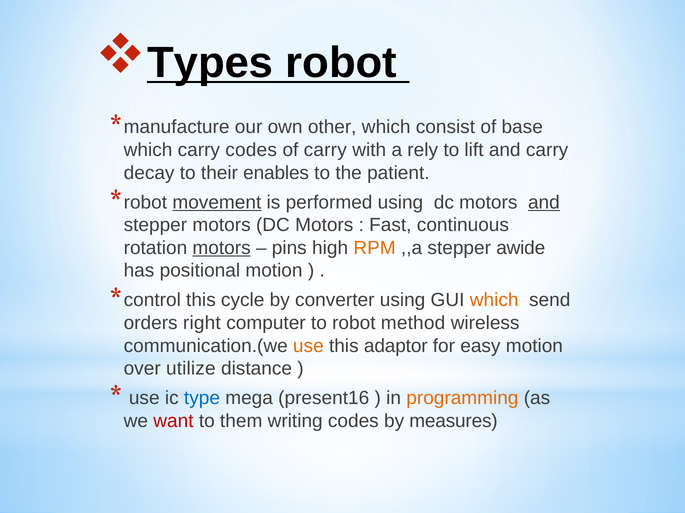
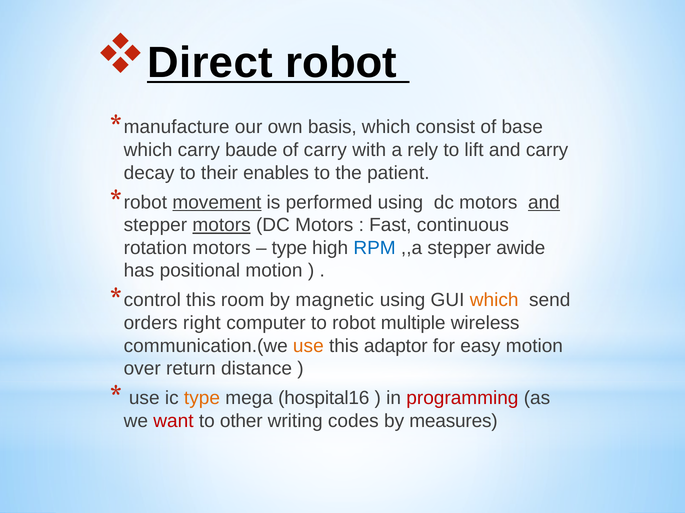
Types: Types -> Direct
other: other -> basis
carry codes: codes -> baude
motors at (222, 225) underline: none -> present
motors at (222, 248) underline: present -> none
pins at (289, 248): pins -> type
RPM colour: orange -> blue
cycle: cycle -> room
converter: converter -> magnetic
method: method -> multiple
utilize: utilize -> return
type at (202, 399) colour: blue -> orange
present16: present16 -> hospital16
programming colour: orange -> red
them: them -> other
